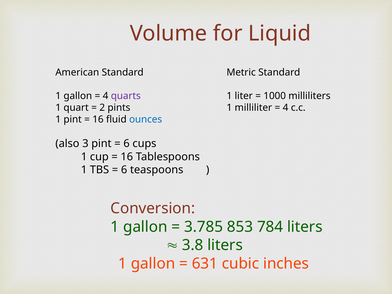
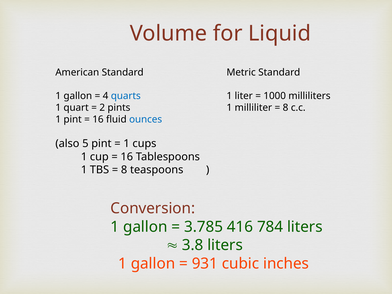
quarts colour: purple -> blue
4 at (286, 108): 4 -> 8
3: 3 -> 5
6 at (127, 144): 6 -> 1
6 at (124, 170): 6 -> 8
853: 853 -> 416
631: 631 -> 931
